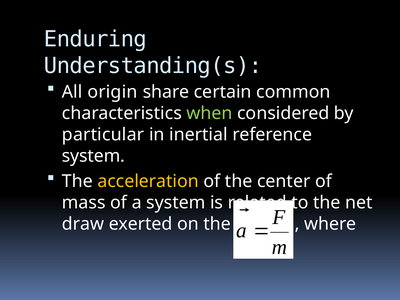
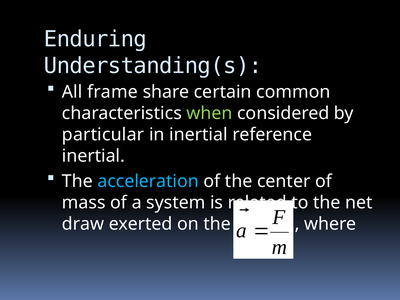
origin: origin -> frame
system at (93, 156): system -> inertial
acceleration colour: yellow -> light blue
